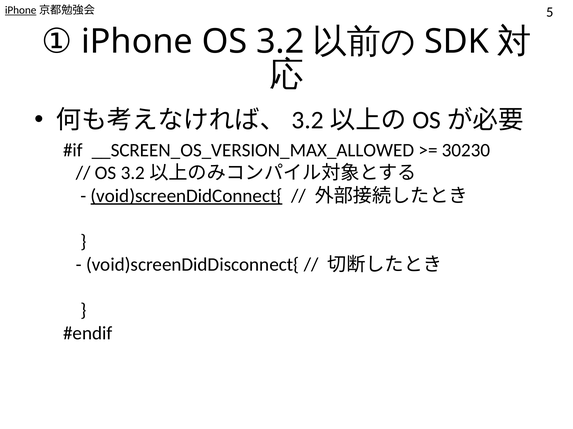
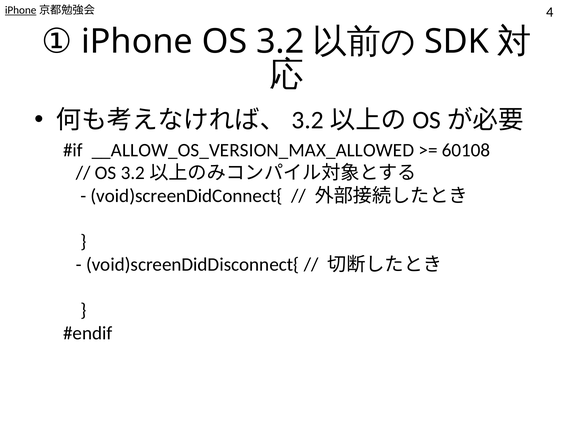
5: 5 -> 4
__SCREEN_OS_VERSION_MAX_ALLOWED: __SCREEN_OS_VERSION_MAX_ALLOWED -> __ALLOW_OS_VERSION_MAX_ALLOWED
30230: 30230 -> 60108
void)screenDidConnect{ underline: present -> none
